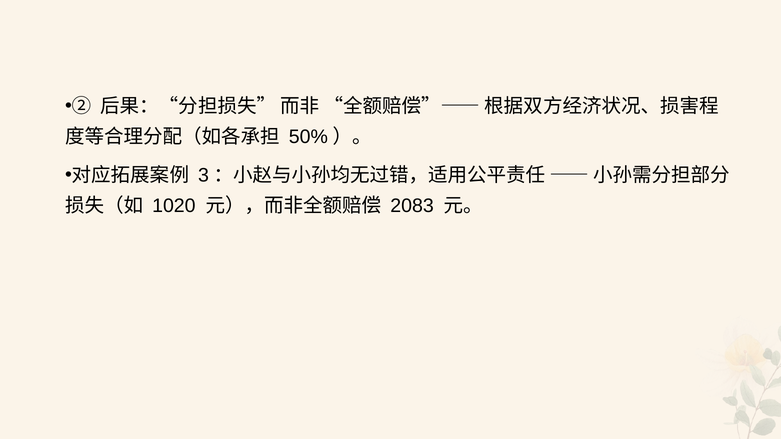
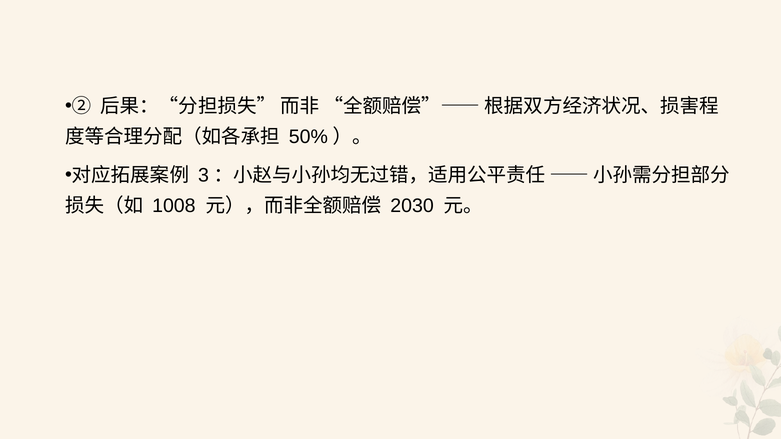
1020: 1020 -> 1008
2083: 2083 -> 2030
